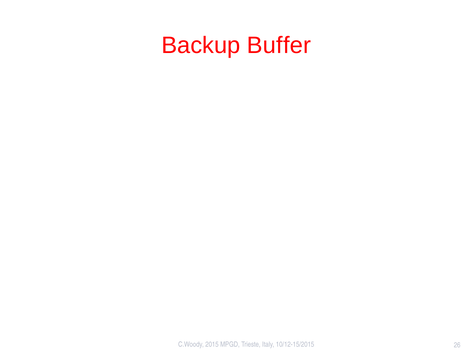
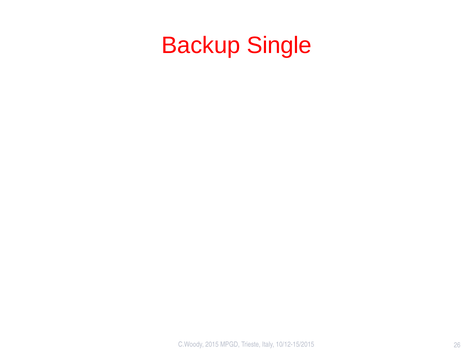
Buffer: Buffer -> Single
